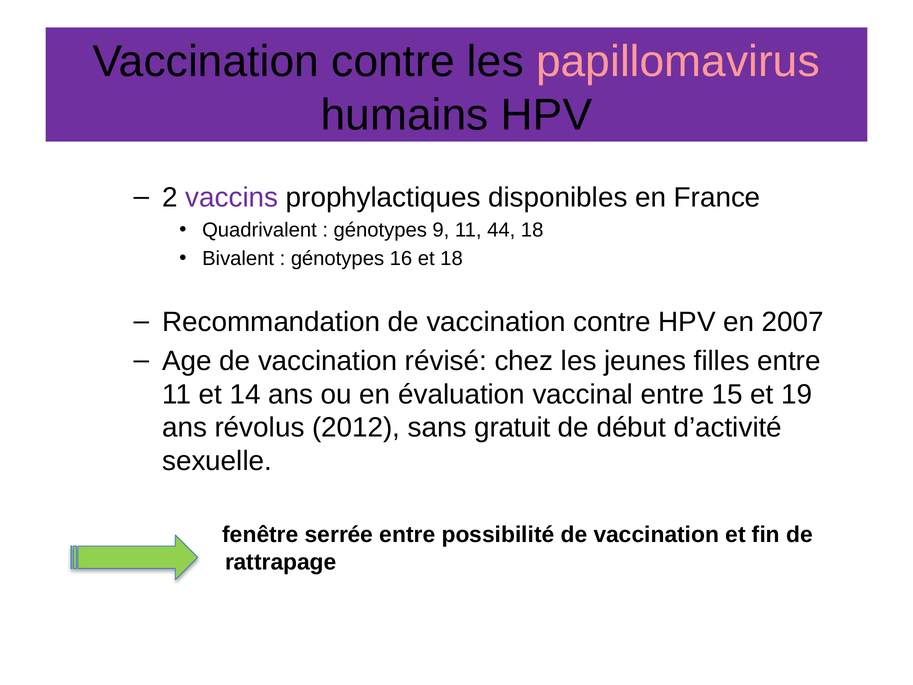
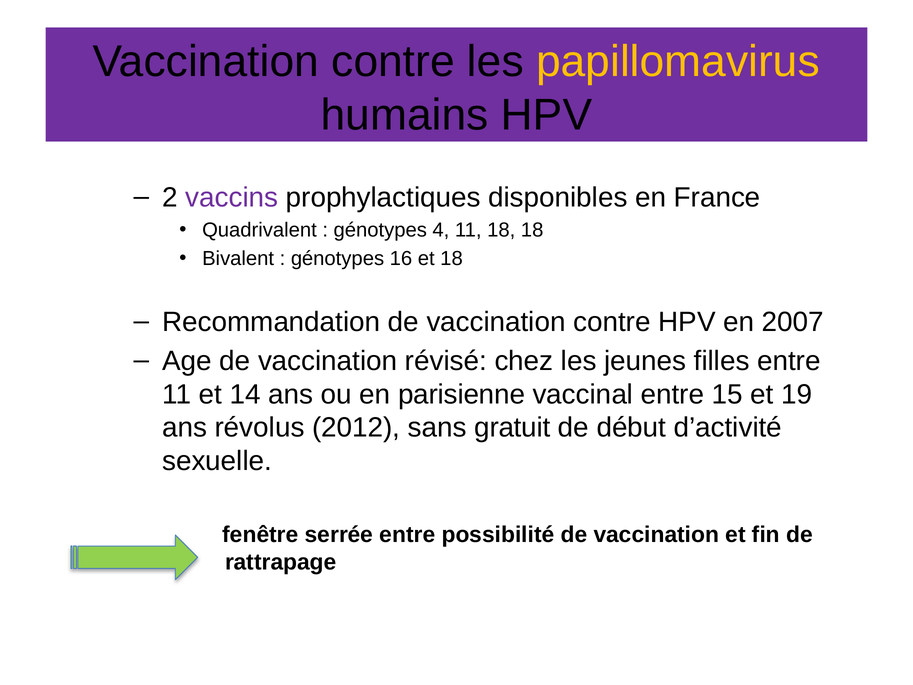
papillomavirus colour: pink -> yellow
9: 9 -> 4
11 44: 44 -> 18
évaluation: évaluation -> parisienne
